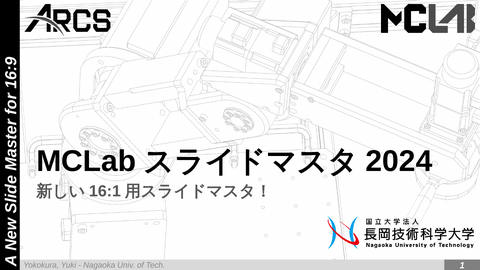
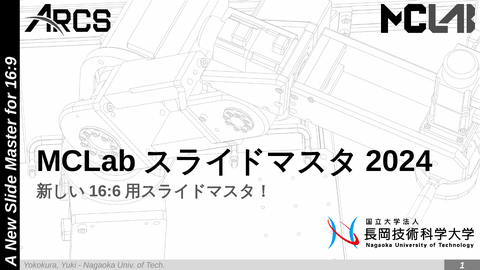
16:1: 16:1 -> 16:6
